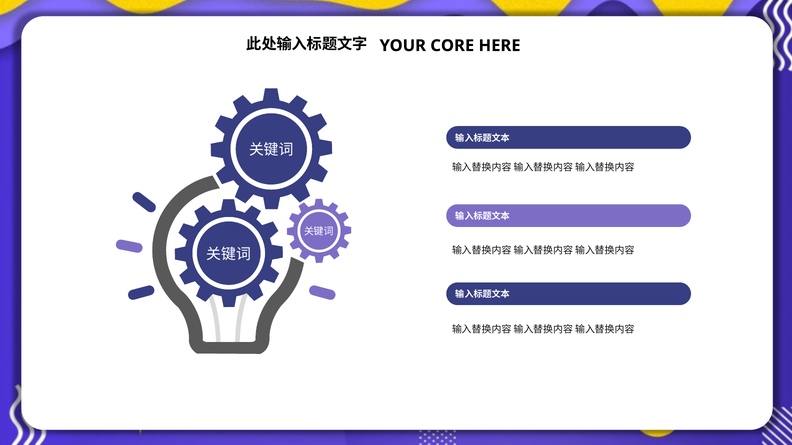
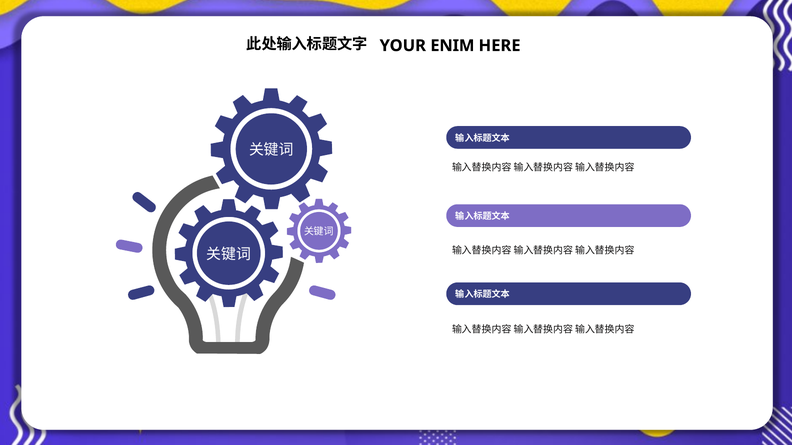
CORE: CORE -> ENIM
